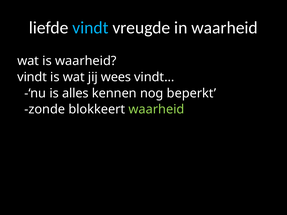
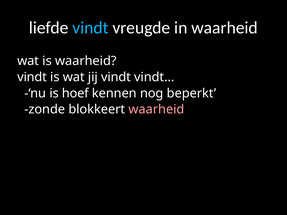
jij wees: wees -> vindt
alles: alles -> hoef
waarheid at (156, 109) colour: light green -> pink
